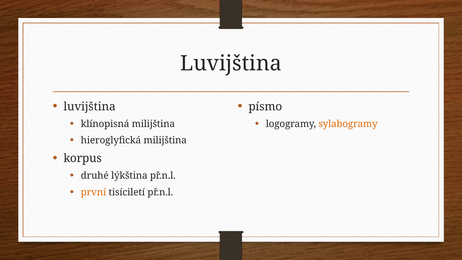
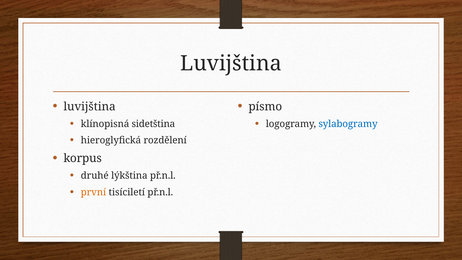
klínopisná milijština: milijština -> sidetština
sylabogramy colour: orange -> blue
hieroglyfická milijština: milijština -> rozdělení
